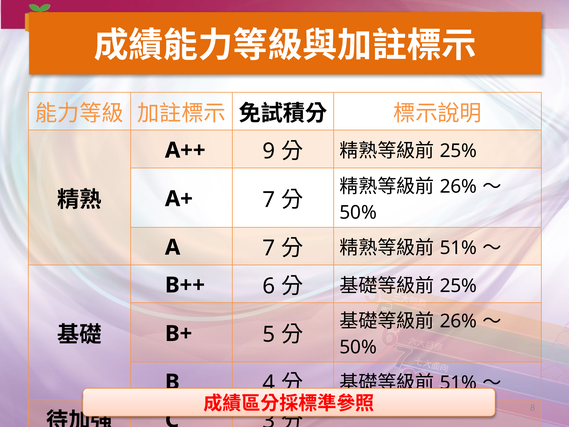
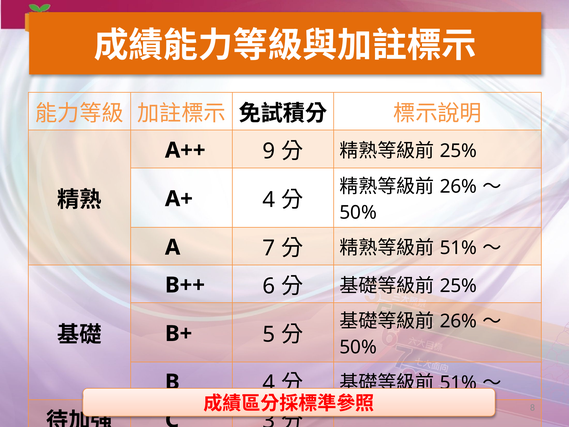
A+ 7: 7 -> 4
